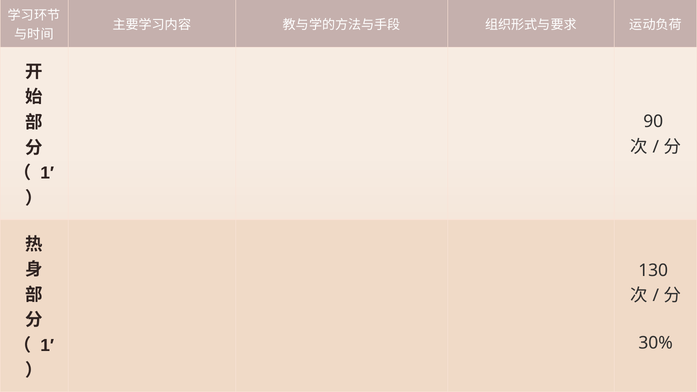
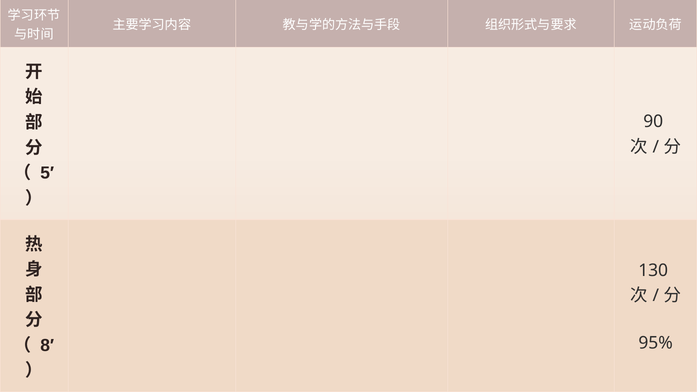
1′ at (47, 173): 1′ -> 5′
30%: 30% -> 95%
1′ at (47, 346): 1′ -> 8′
